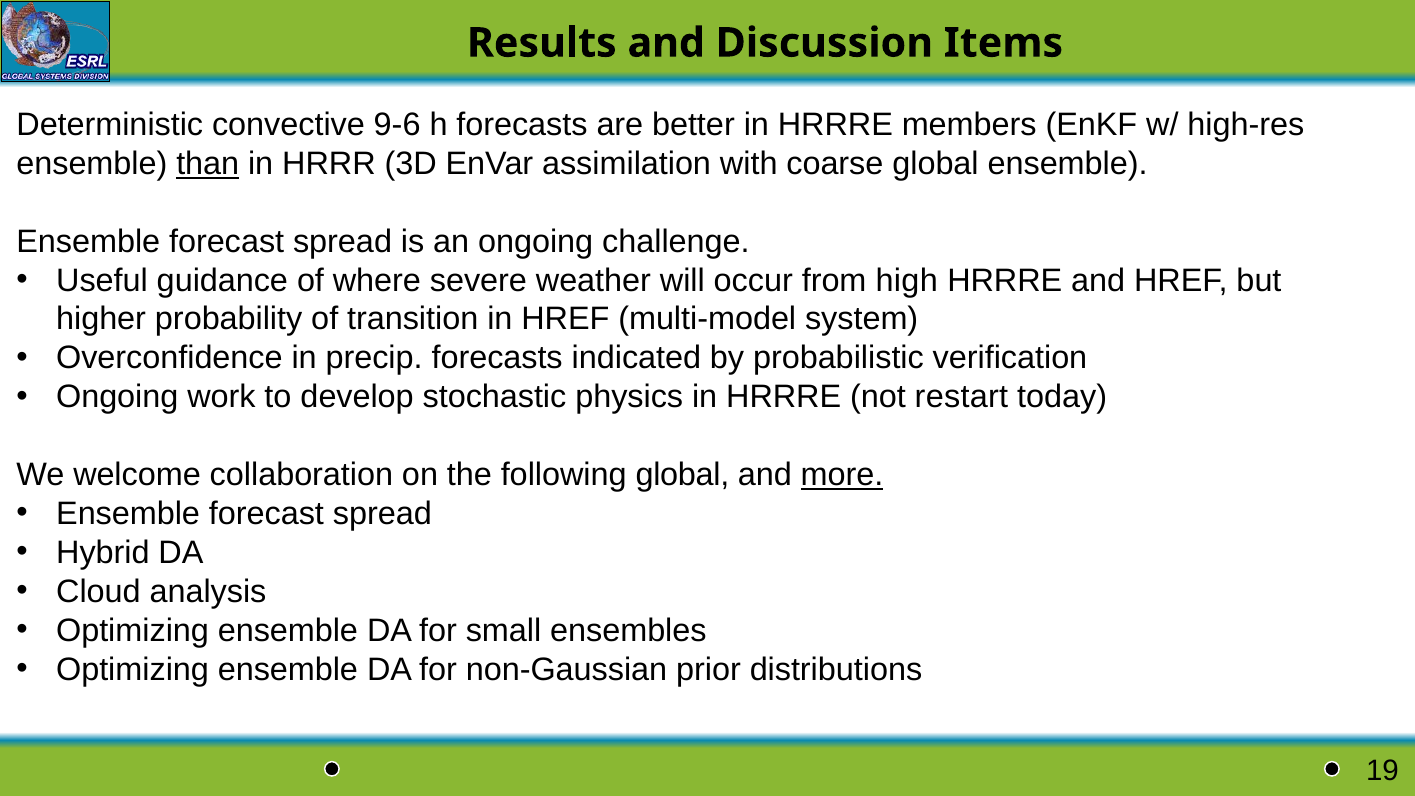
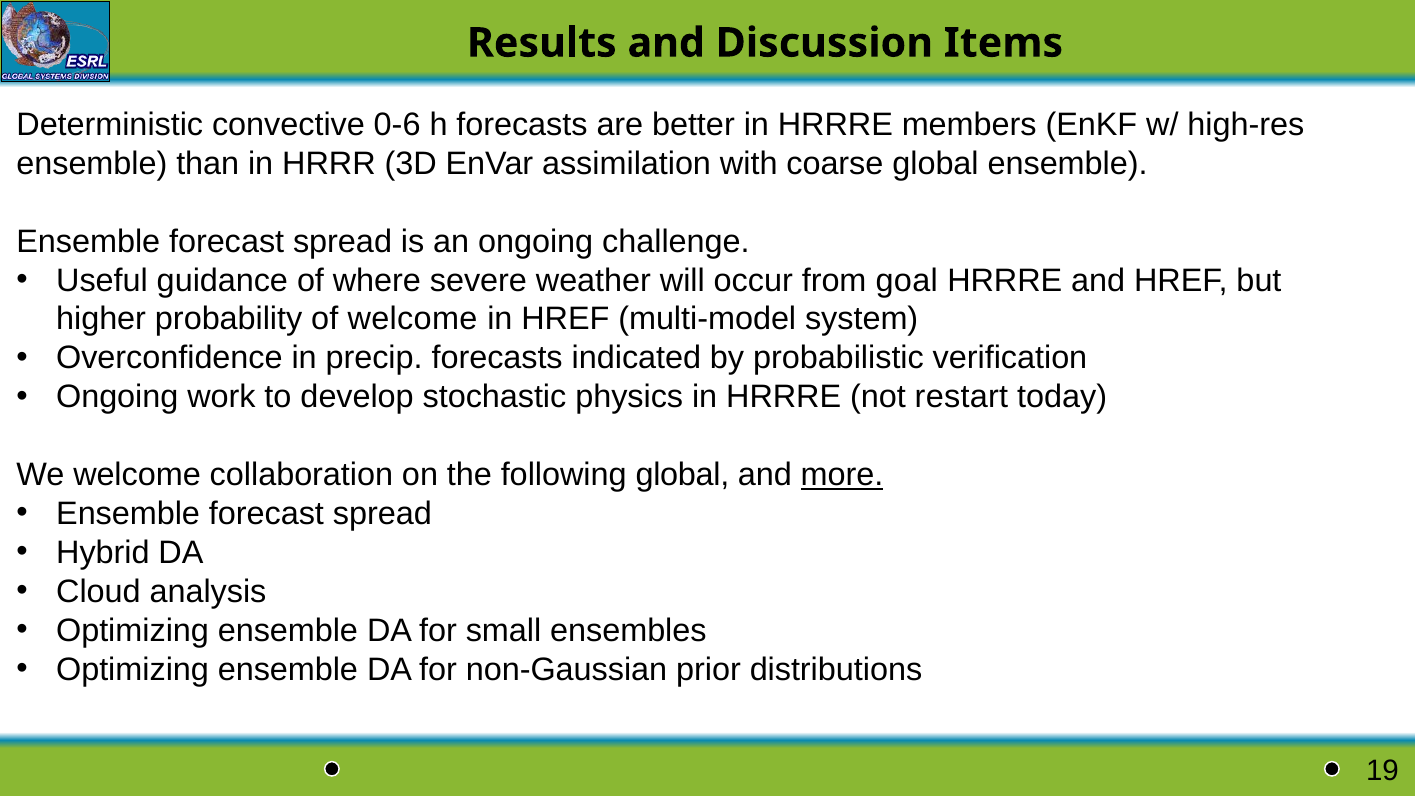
9-6: 9-6 -> 0-6
than underline: present -> none
high: high -> goal
of transition: transition -> welcome
